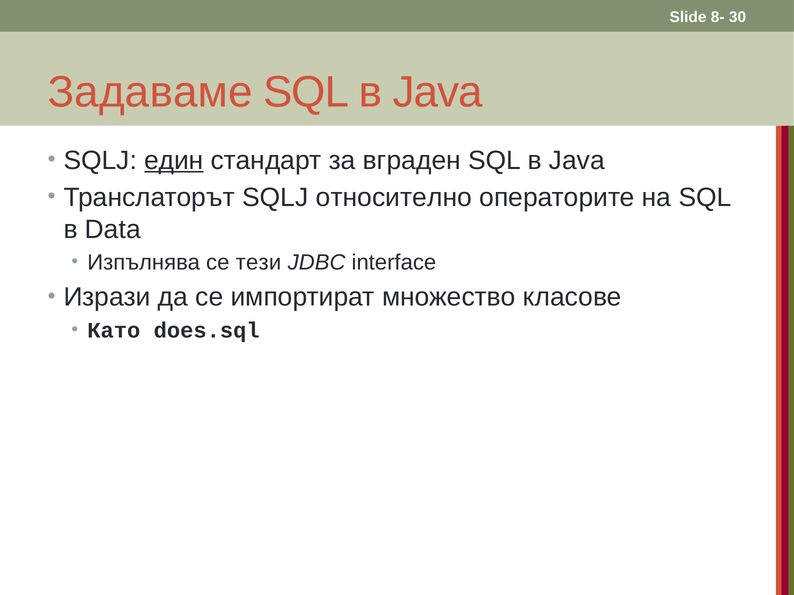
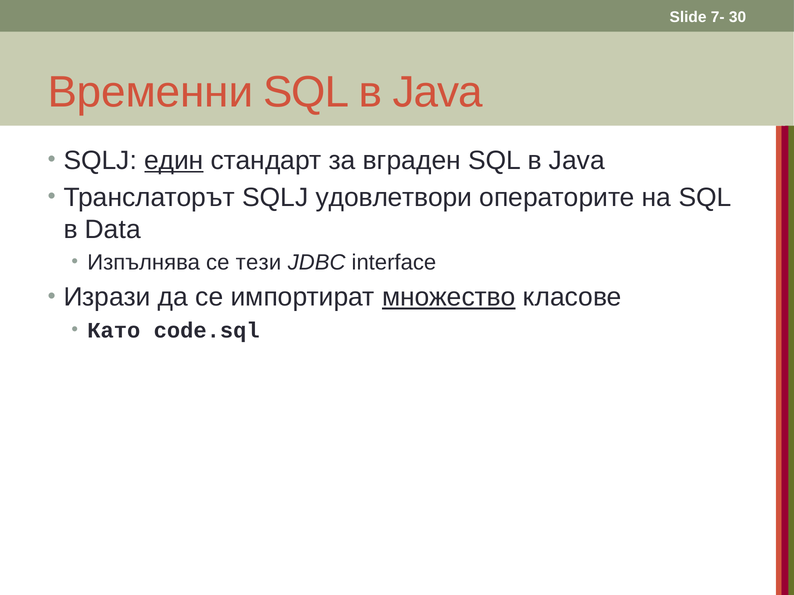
8-: 8- -> 7-
Задаваме: Задаваме -> Временни
относително: относително -> удовлетвори
множество underline: none -> present
does.sql: does.sql -> code.sql
